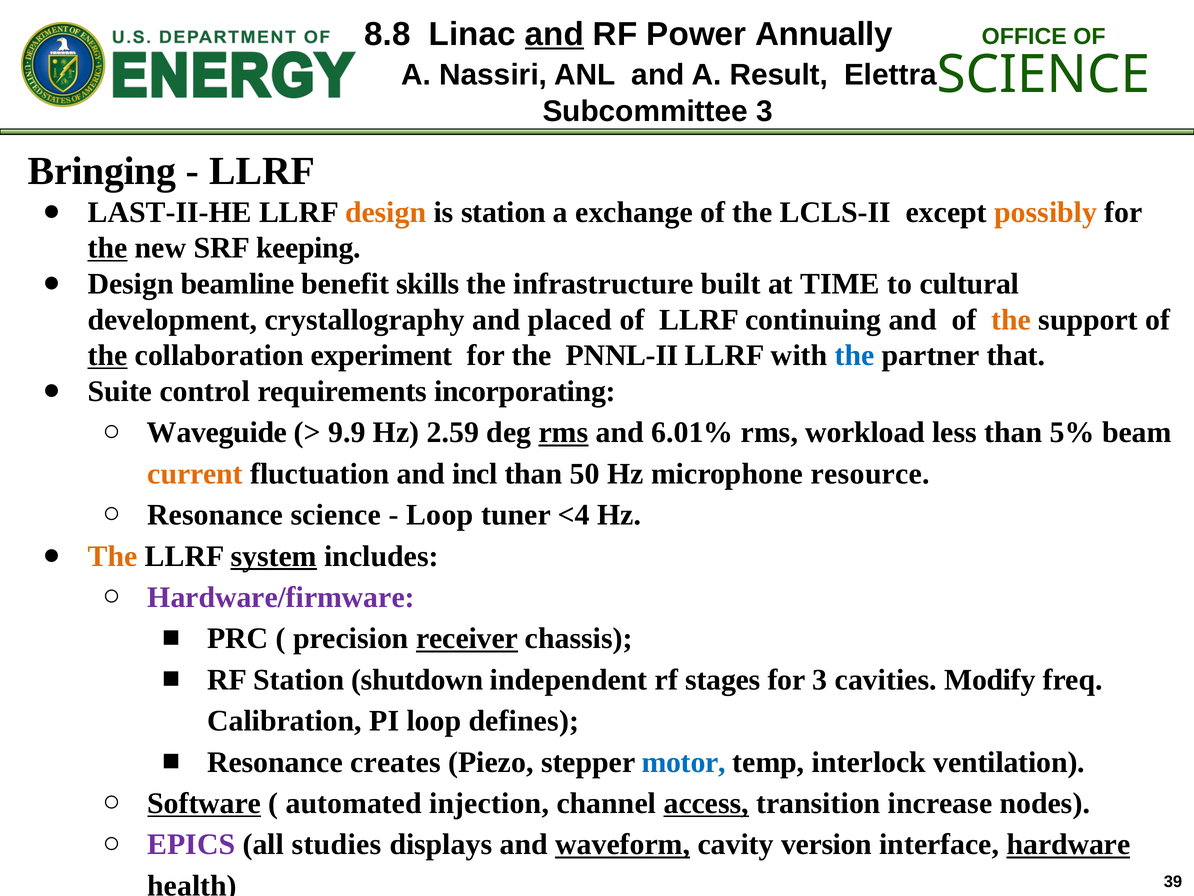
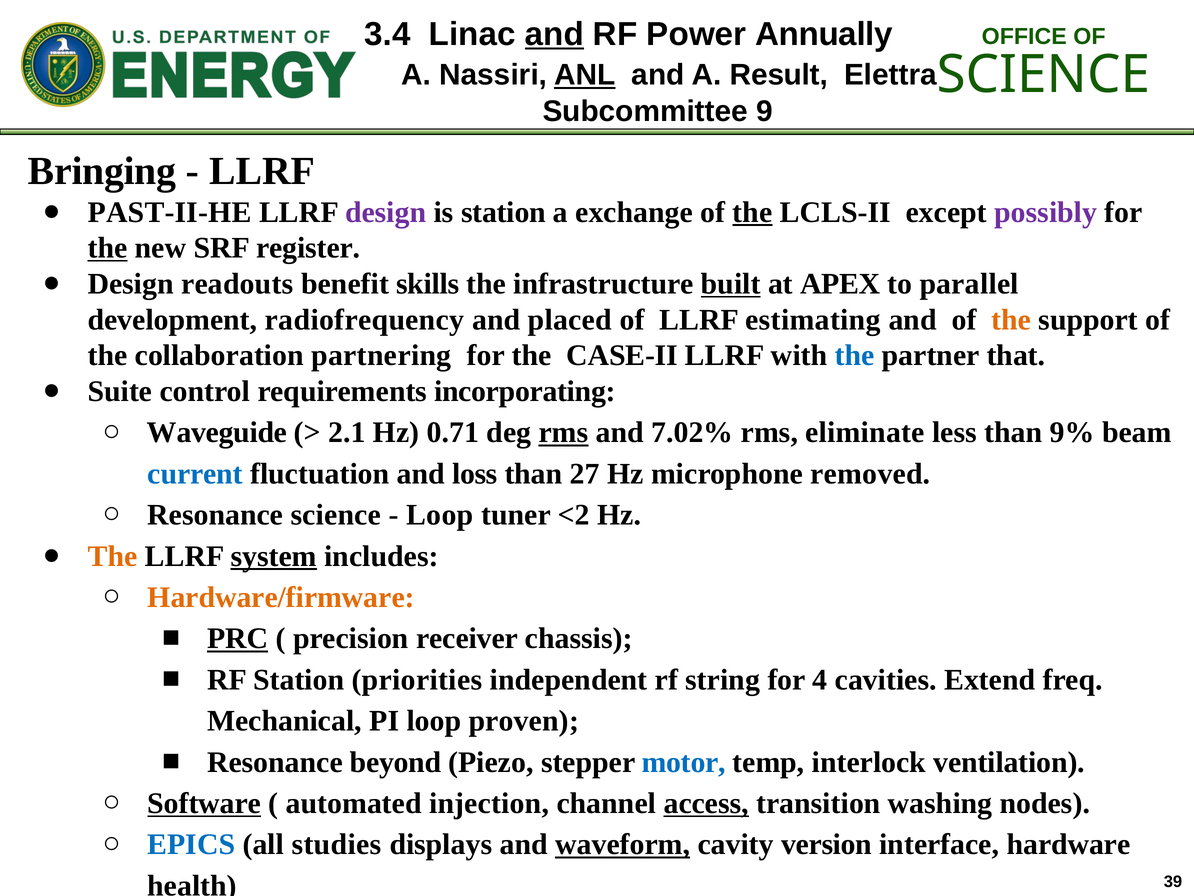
8.8: 8.8 -> 3.4
ANL underline: none -> present
Subcommittee 3: 3 -> 9
LAST-II-HE: LAST-II-HE -> PAST-II-HE
design at (386, 212) colour: orange -> purple
the at (752, 212) underline: none -> present
possibly colour: orange -> purple
keeping: keeping -> register
beamline: beamline -> readouts
built underline: none -> present
TIME: TIME -> APEX
cultural: cultural -> parallel
crystallography: crystallography -> radiofrequency
continuing: continuing -> estimating
the at (108, 355) underline: present -> none
experiment: experiment -> partnering
PNNL-II: PNNL-II -> CASE-II
9.9: 9.9 -> 2.1
2.59: 2.59 -> 0.71
6.01%: 6.01% -> 7.02%
workload: workload -> eliminate
5%: 5% -> 9%
current colour: orange -> blue
incl: incl -> loss
50: 50 -> 27
resource: resource -> removed
<4: <4 -> <2
Hardware/firmware colour: purple -> orange
PRC underline: none -> present
receiver underline: present -> none
shutdown: shutdown -> priorities
stages: stages -> string
for 3: 3 -> 4
Modify: Modify -> Extend
Calibration: Calibration -> Mechanical
defines: defines -> proven
creates: creates -> beyond
increase: increase -> washing
EPICS colour: purple -> blue
hardware underline: present -> none
